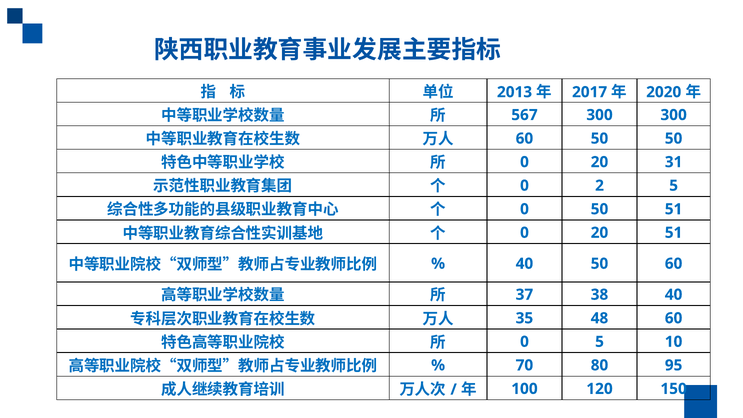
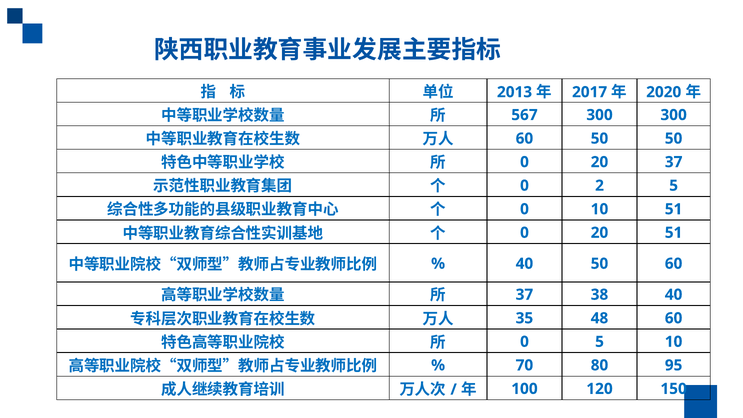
20 31: 31 -> 37
0 50: 50 -> 10
